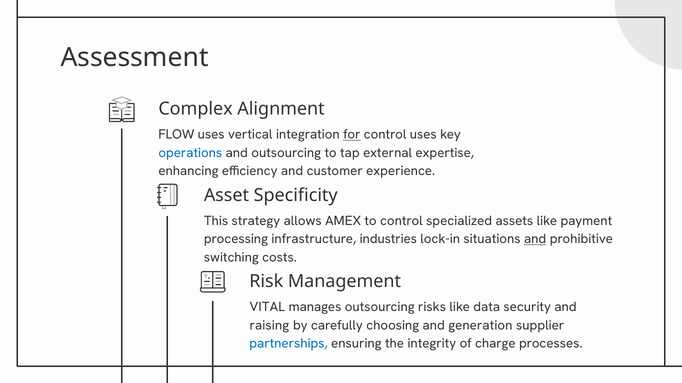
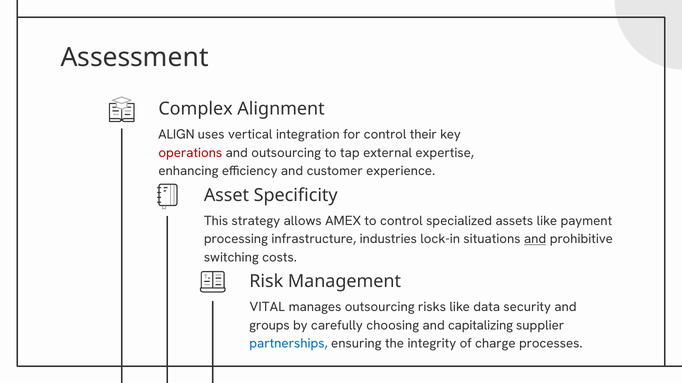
FLOW: FLOW -> ALIGN
for underline: present -> none
control uses: uses -> their
operations colour: blue -> red
raising: raising -> groups
generation: generation -> capitalizing
